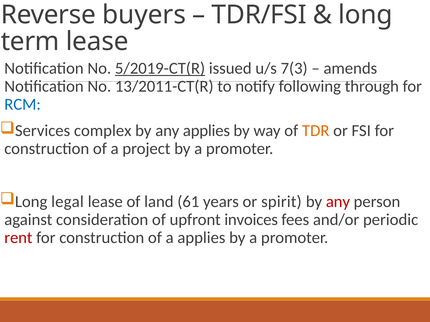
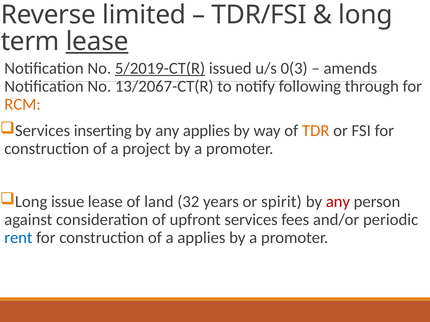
buyers: buyers -> limited
lease at (97, 42) underline: none -> present
7(3: 7(3 -> 0(3
13/2011-CT(R: 13/2011-CT(R -> 13/2067-CT(R
RCM colour: blue -> orange
complex: complex -> inserting
legal: legal -> issue
61: 61 -> 32
upfront invoices: invoices -> services
rent colour: red -> blue
